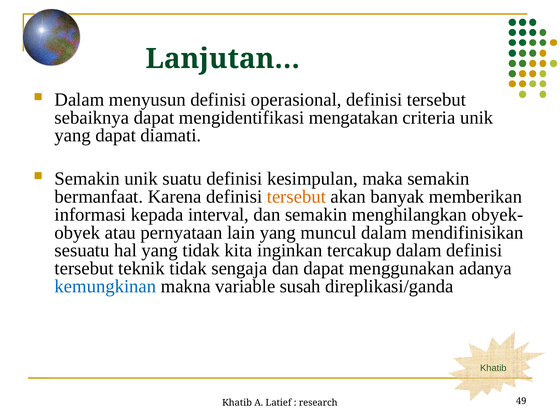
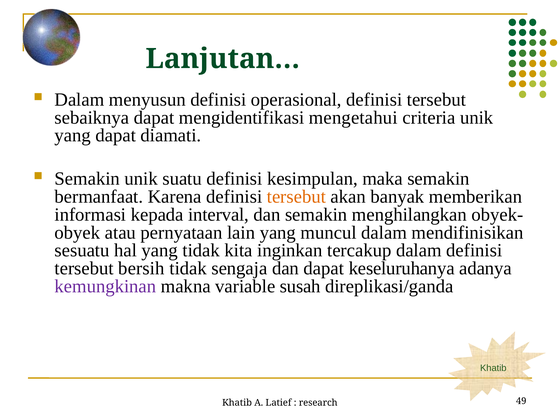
mengatakan: mengatakan -> mengetahui
teknik: teknik -> bersih
menggunakan: menggunakan -> keseluruhanya
kemungkinan colour: blue -> purple
